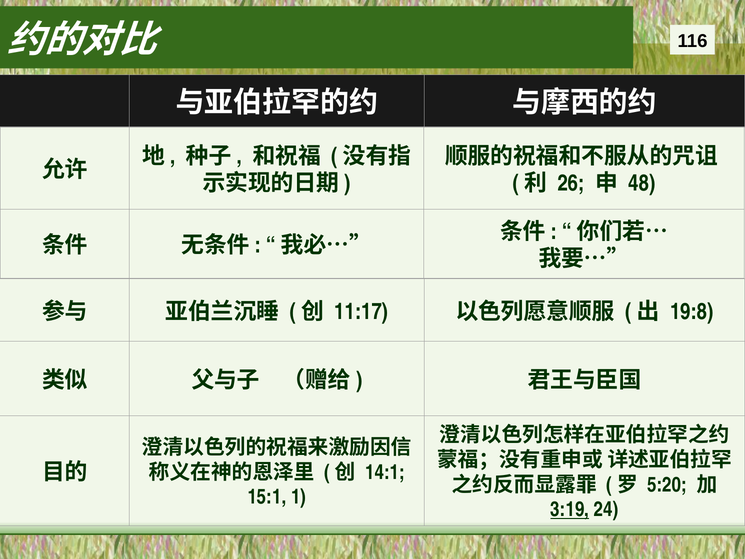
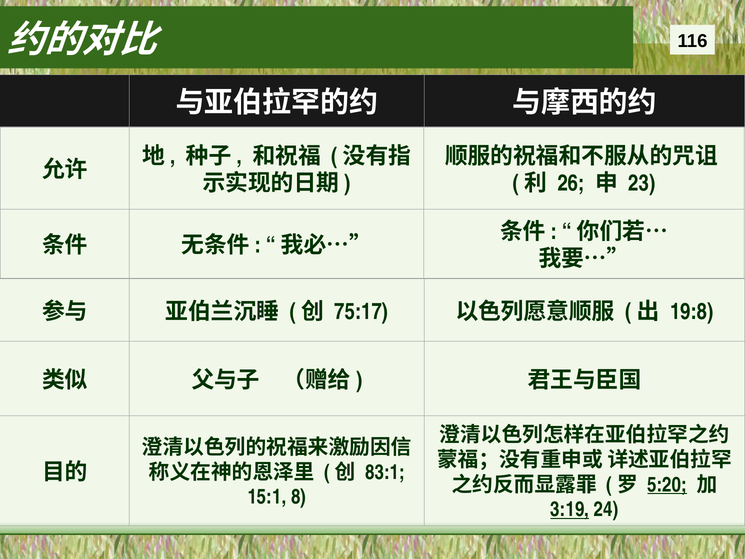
48: 48 -> 23
11:17: 11:17 -> 75:17
14:1: 14:1 -> 83:1
5:20 underline: none -> present
1: 1 -> 8
